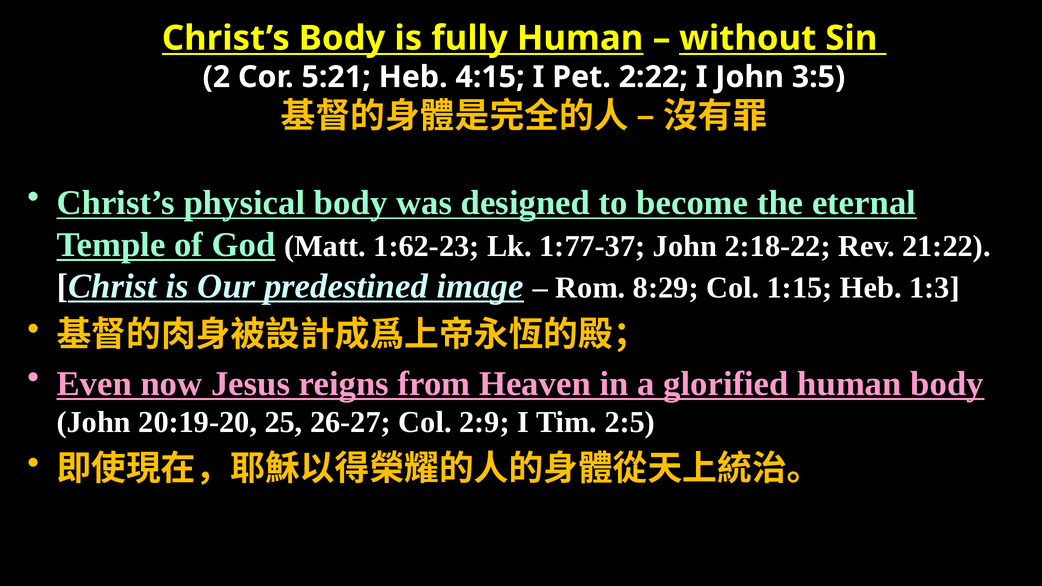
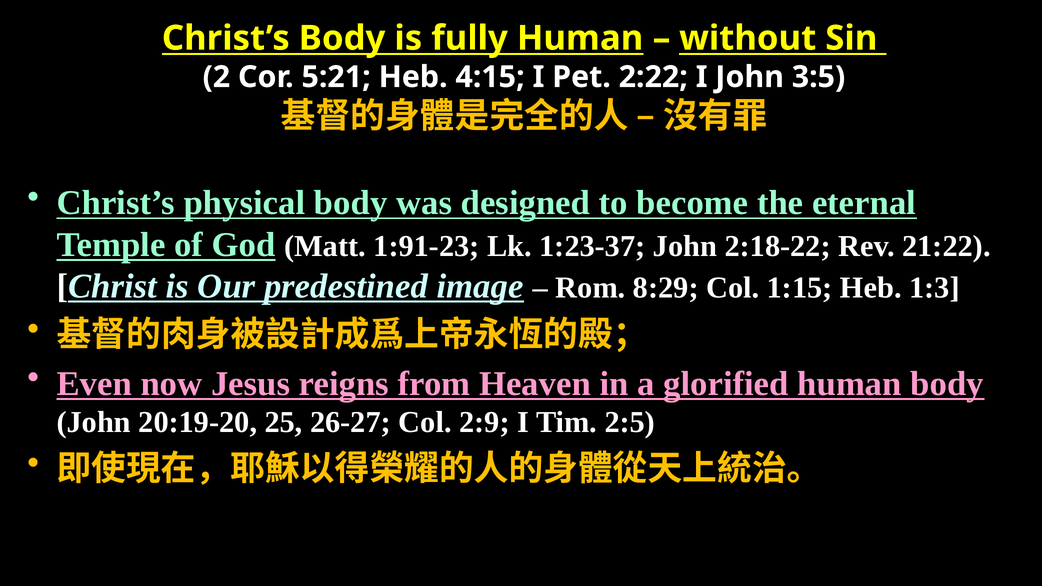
1:62-23: 1:62-23 -> 1:91-23
1:77-37: 1:77-37 -> 1:23-37
